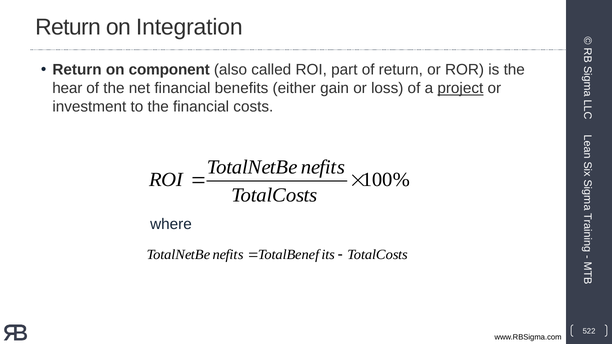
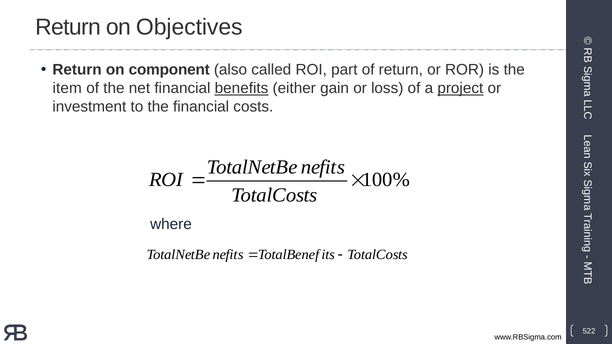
Integration: Integration -> Objectives
hear: hear -> item
benefits underline: none -> present
